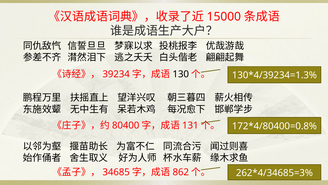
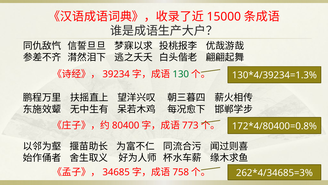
130 colour: black -> green
131: 131 -> 773
862: 862 -> 758
